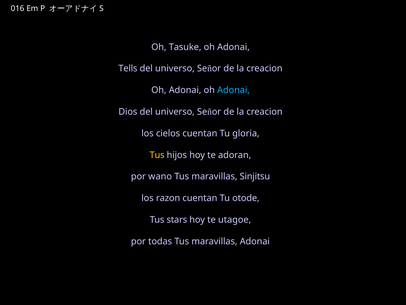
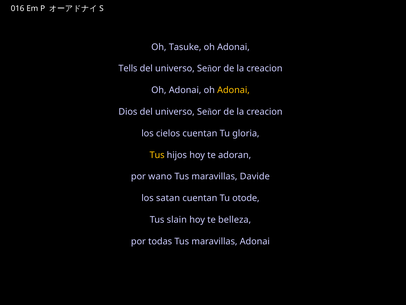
Adonai at (233, 90) colour: light blue -> yellow
Sinjitsu: Sinjitsu -> Davide
razon: razon -> satan
stars: stars -> slain
utagoe: utagoe -> belleza
